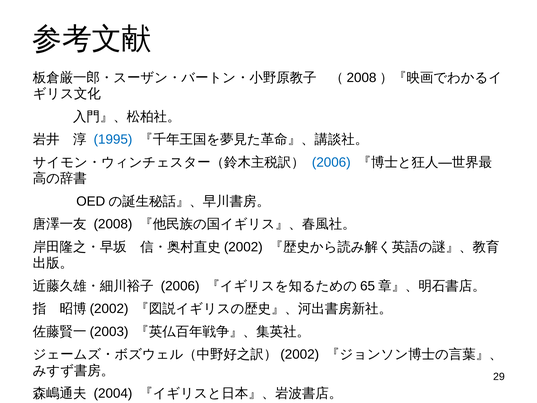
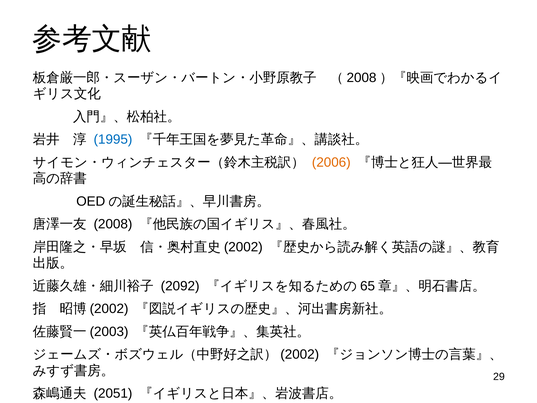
2006 at (331, 162) colour: blue -> orange
2006 at (180, 286): 2006 -> 2092
2004: 2004 -> 2051
